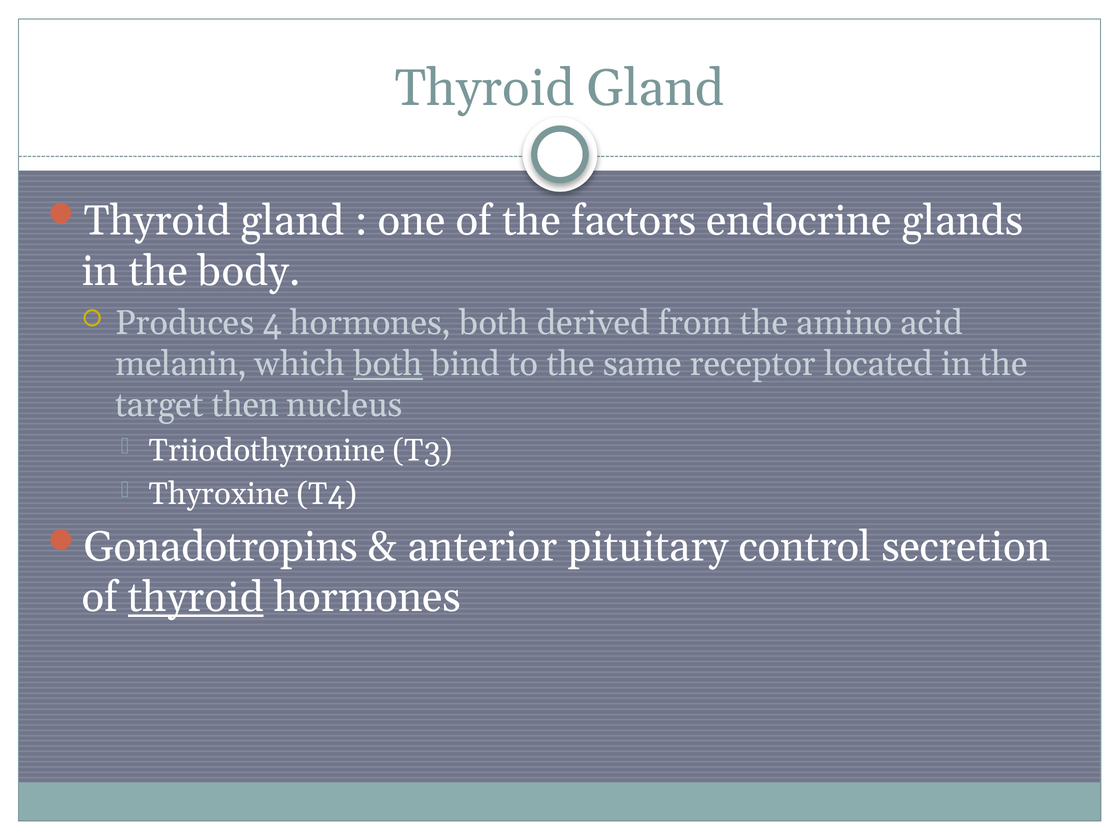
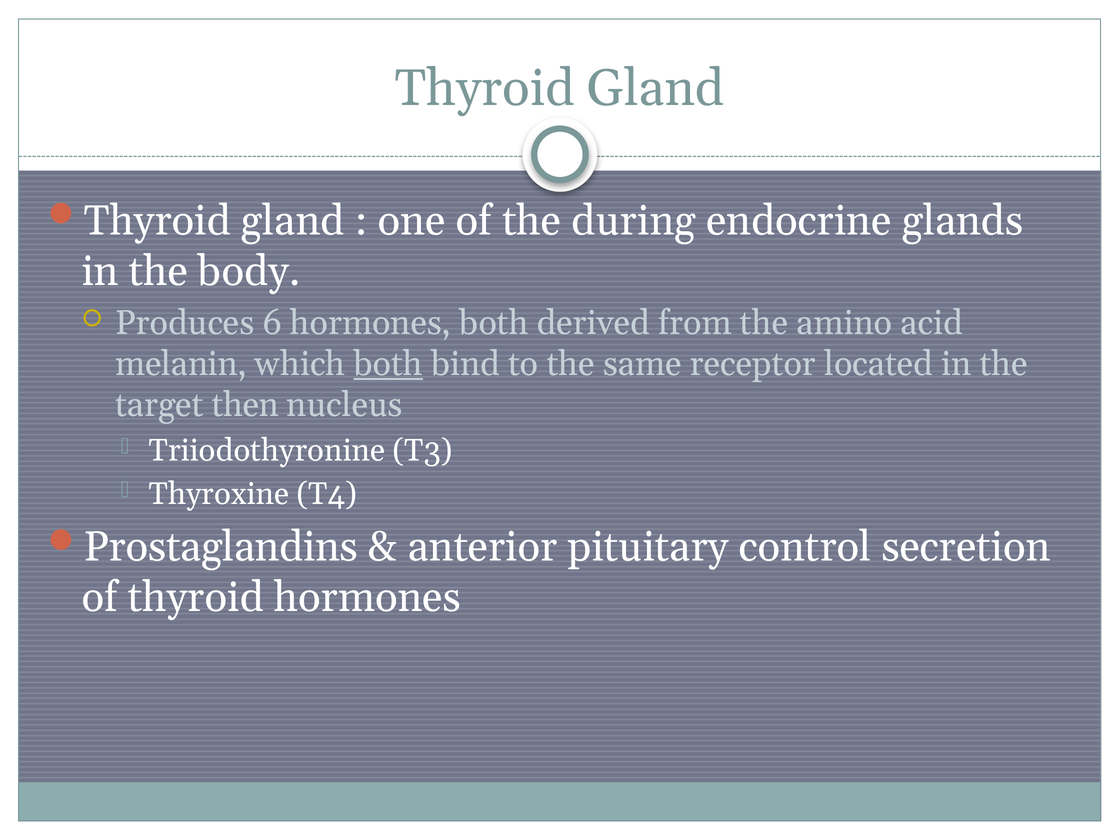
factors: factors -> during
4: 4 -> 6
Gonadotropins: Gonadotropins -> Prostaglandins
thyroid at (196, 598) underline: present -> none
